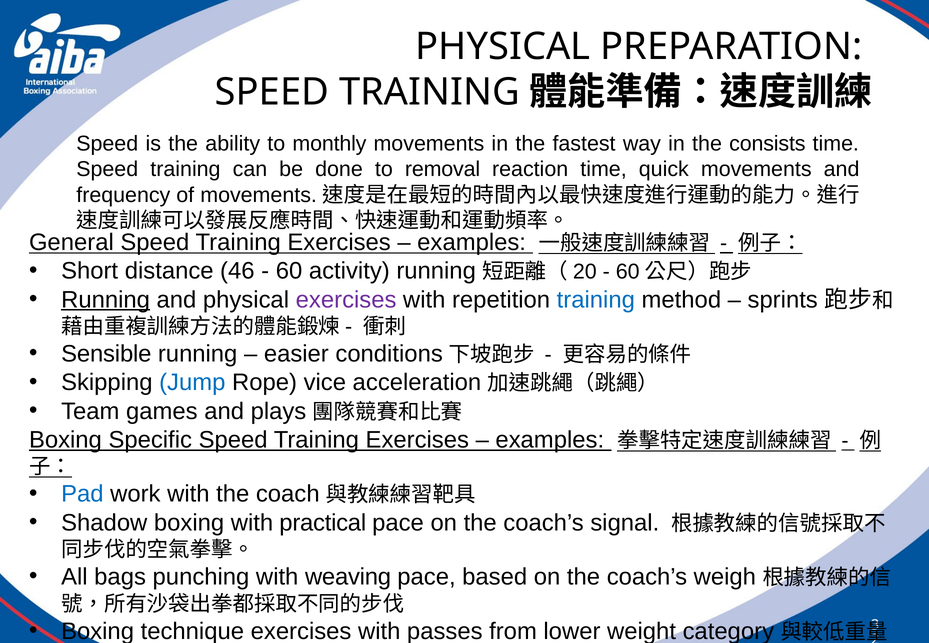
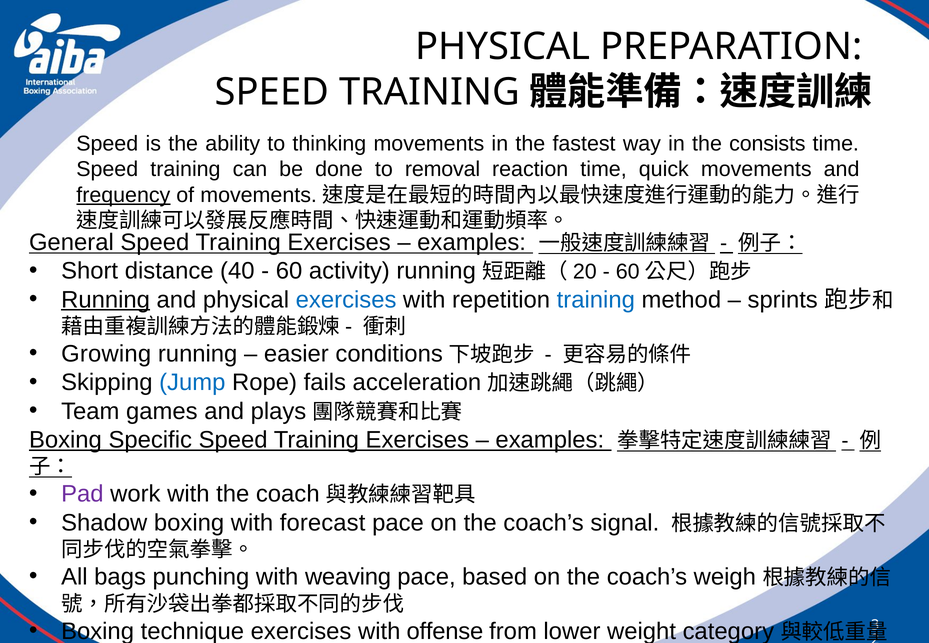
monthly: monthly -> thinking
frequency underline: none -> present
46: 46 -> 40
exercises at (346, 300) colour: purple -> blue
Sensible: Sensible -> Growing
vice: vice -> fails
Pad colour: blue -> purple
practical: practical -> forecast
passes: passes -> offense
